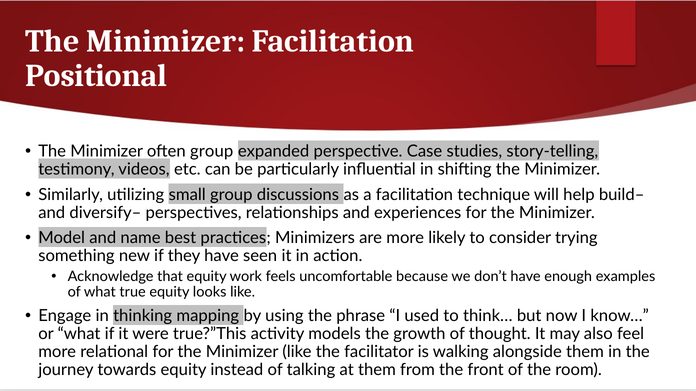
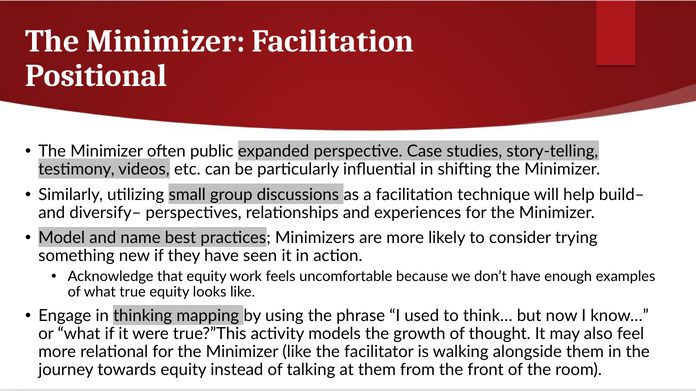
group at (212, 152): group -> public
